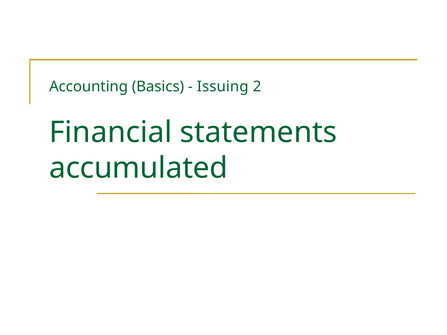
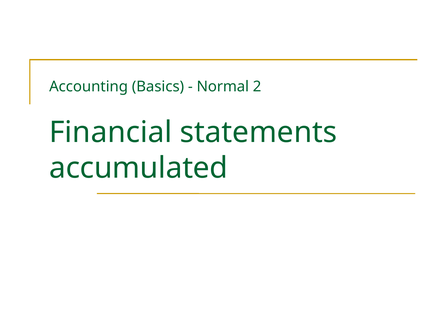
Issuing: Issuing -> Normal
